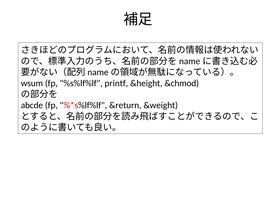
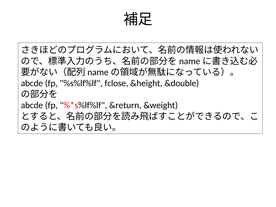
wsum at (32, 83): wsum -> abcde
printf: printf -> fclose
&chmod: &chmod -> &double
